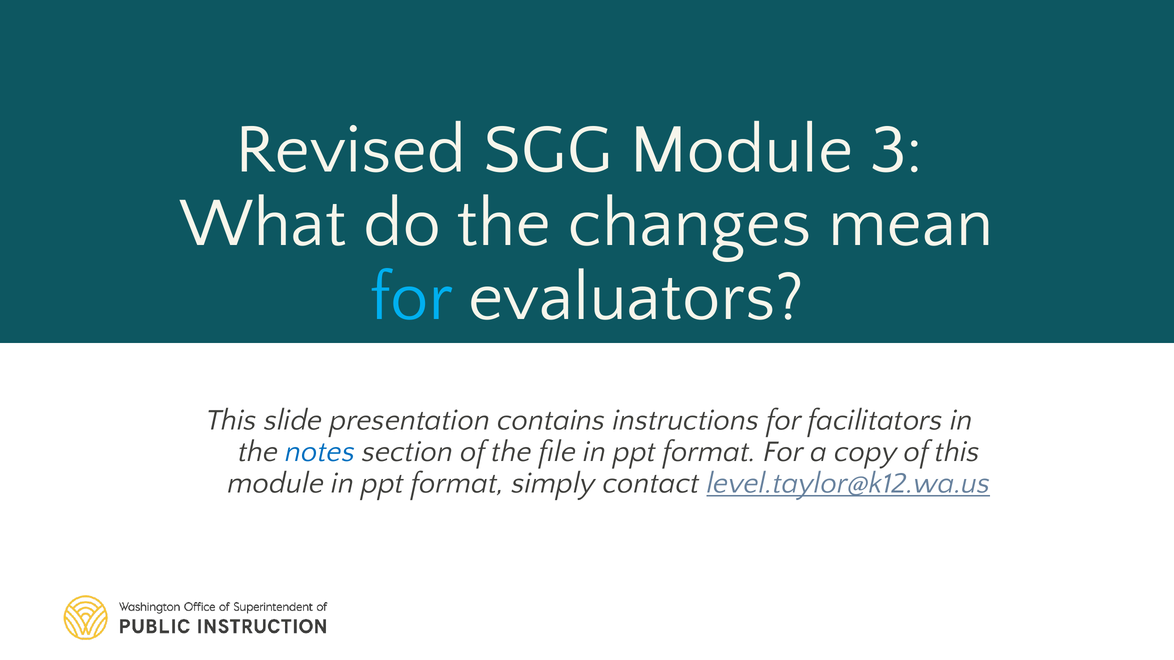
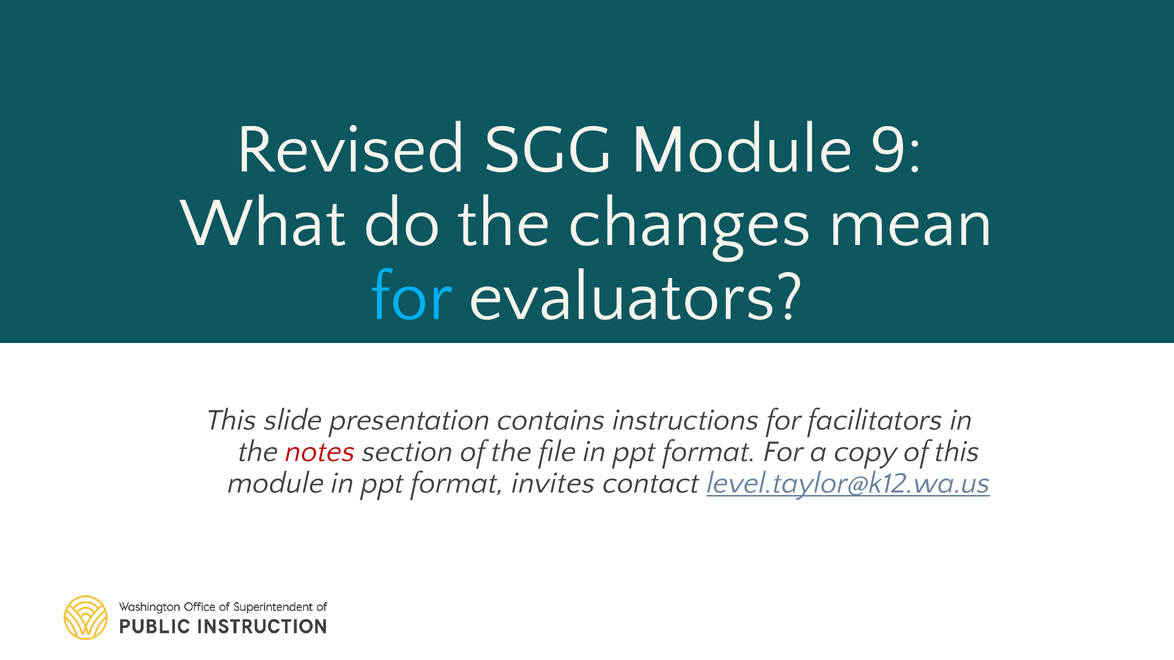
3: 3 -> 9
notes colour: blue -> red
simply: simply -> invites
